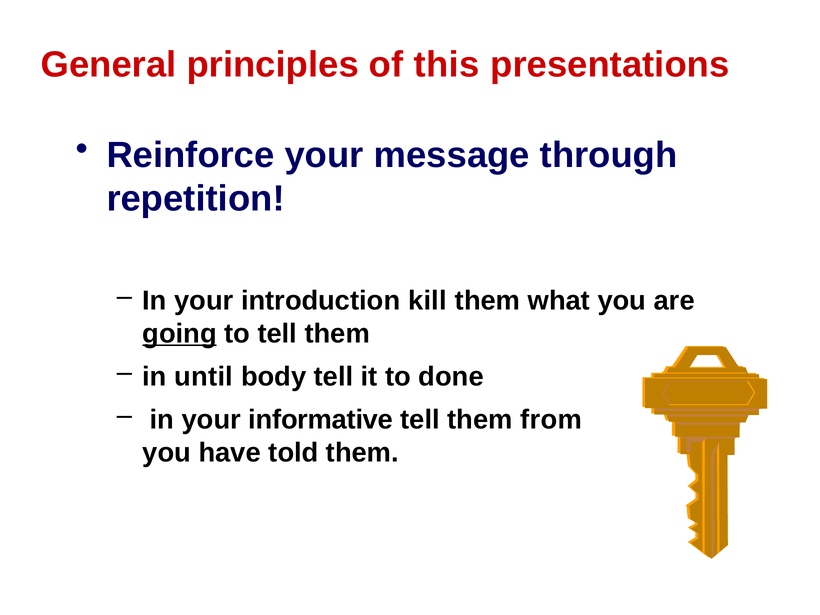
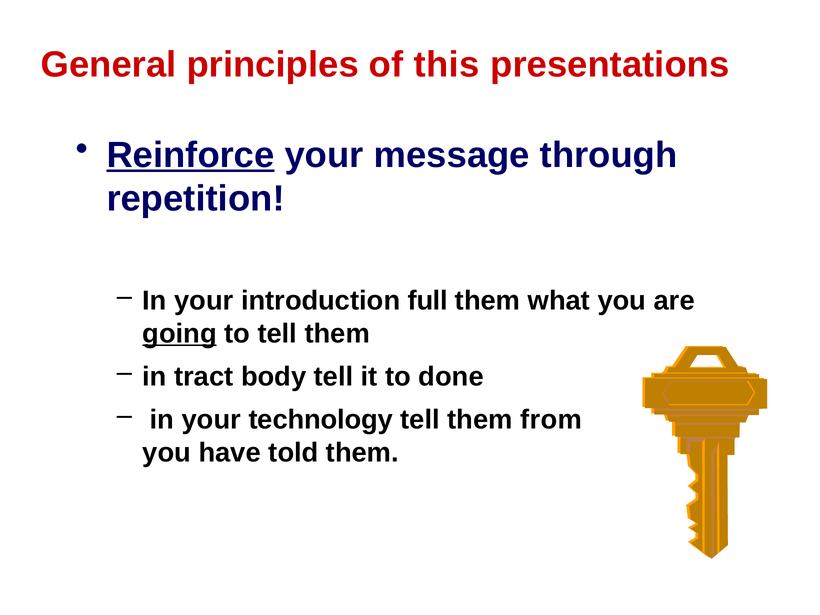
Reinforce underline: none -> present
kill: kill -> full
until: until -> tract
informative: informative -> technology
